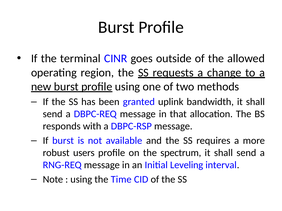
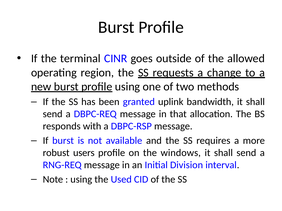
spectrum: spectrum -> windows
Leveling: Leveling -> Division
Time: Time -> Used
